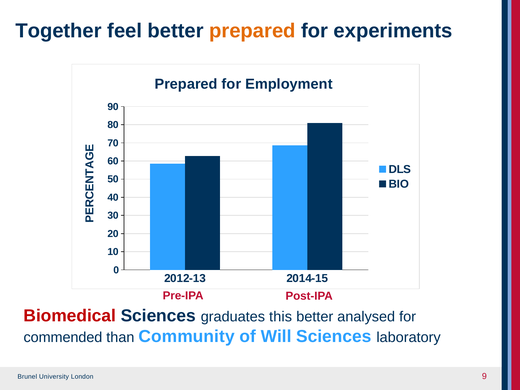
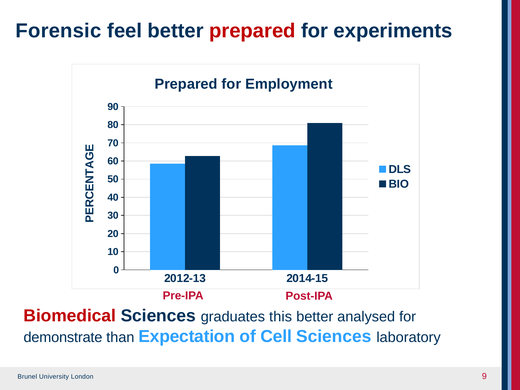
Together: Together -> Forensic
prepared at (252, 31) colour: orange -> red
commended: commended -> demonstrate
Community: Community -> Expectation
Will: Will -> Cell
